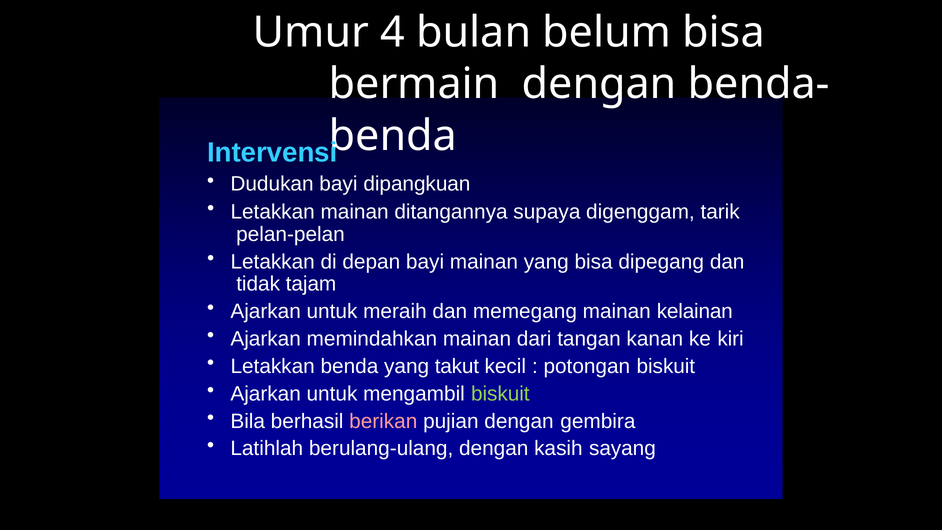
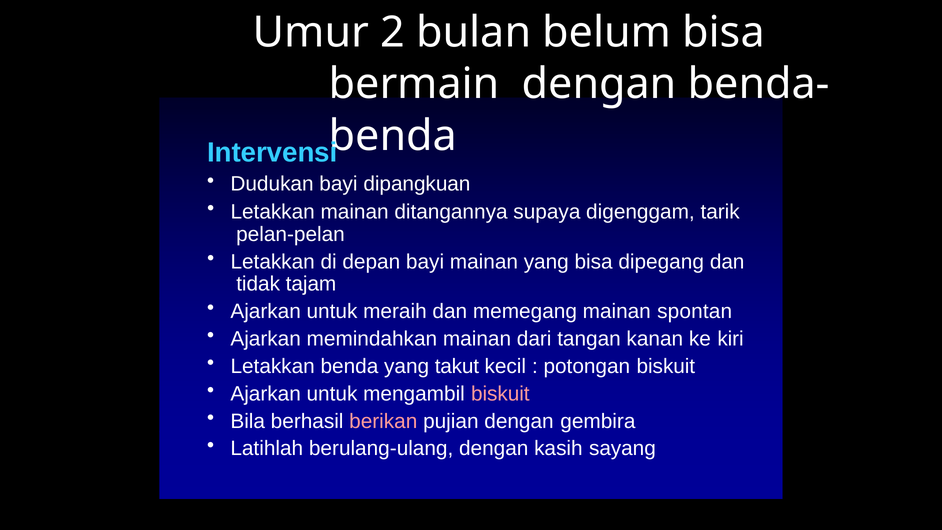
4: 4 -> 2
kelainan: kelainan -> spontan
biskuit at (500, 394) colour: light green -> pink
